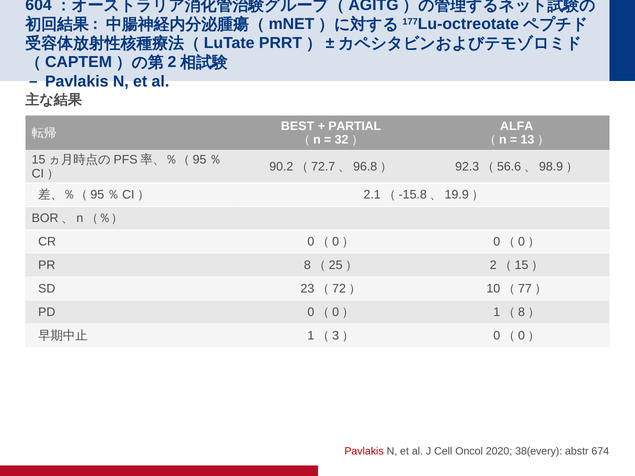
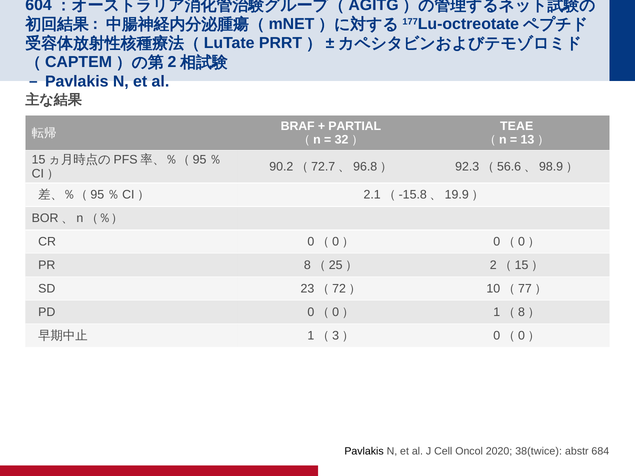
BEST: BEST -> BRAF
ALFA: ALFA -> TEAE
Pavlakis colour: red -> black
38(every: 38(every -> 38(twice
674: 674 -> 684
